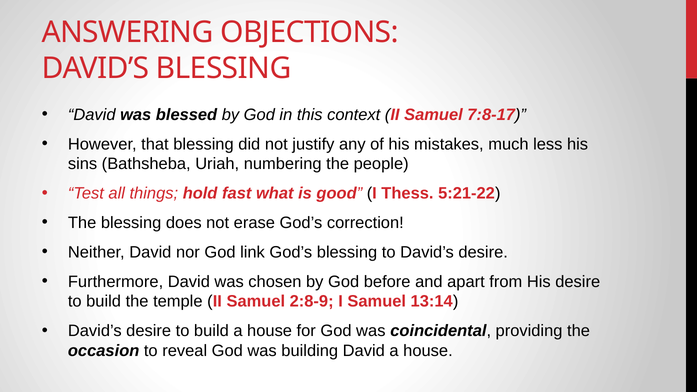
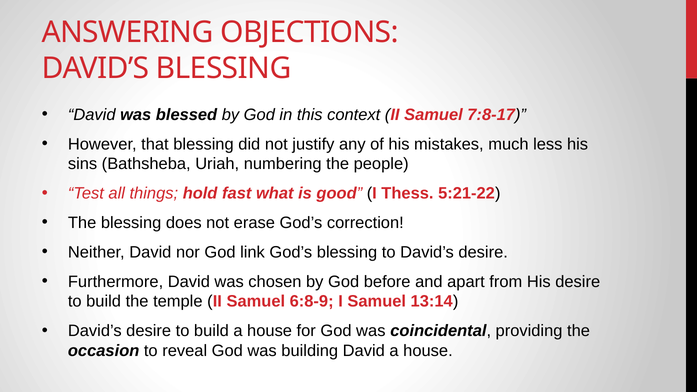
2:8-9: 2:8-9 -> 6:8-9
